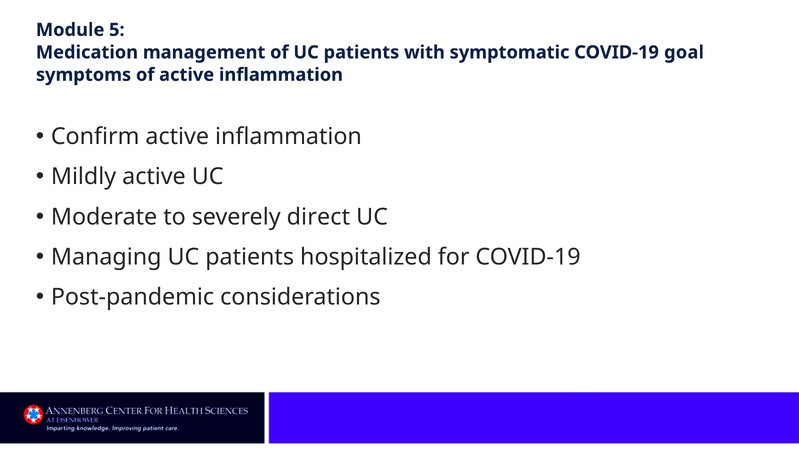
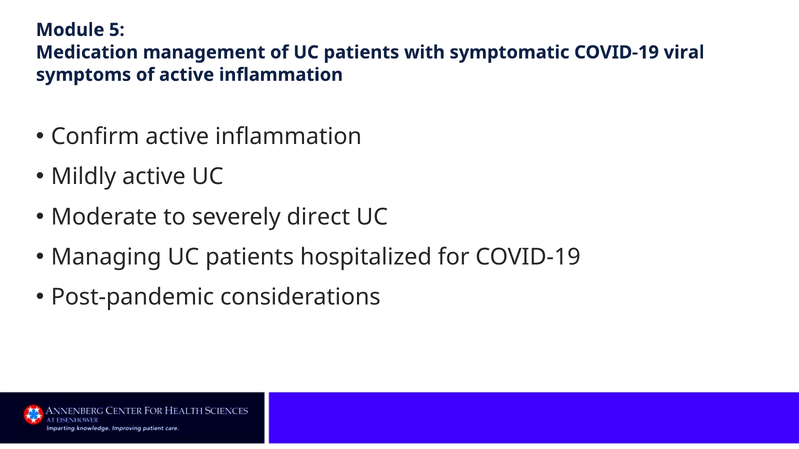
goal: goal -> viral
